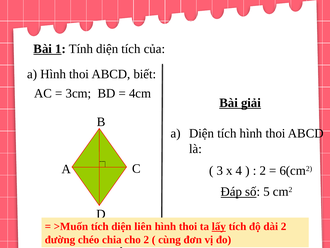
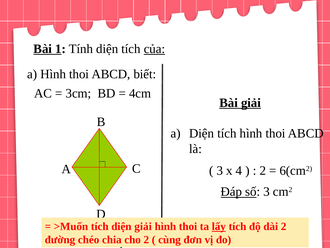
của underline: none -> present
số 5: 5 -> 3
diện liên: liên -> giải
